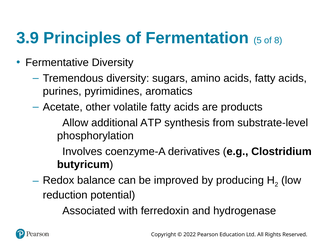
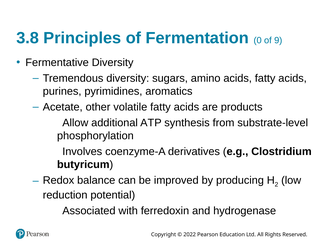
3.9: 3.9 -> 3.8
5: 5 -> 0
8: 8 -> 9
